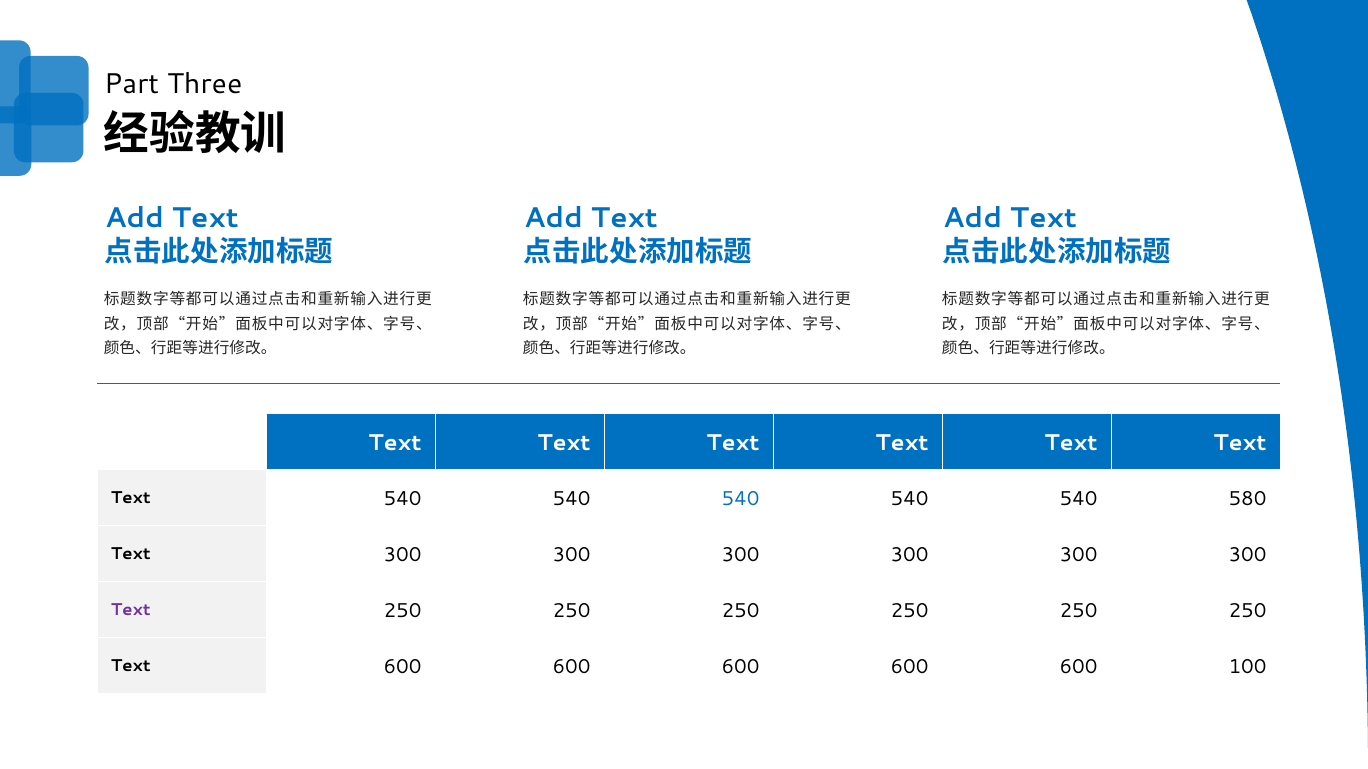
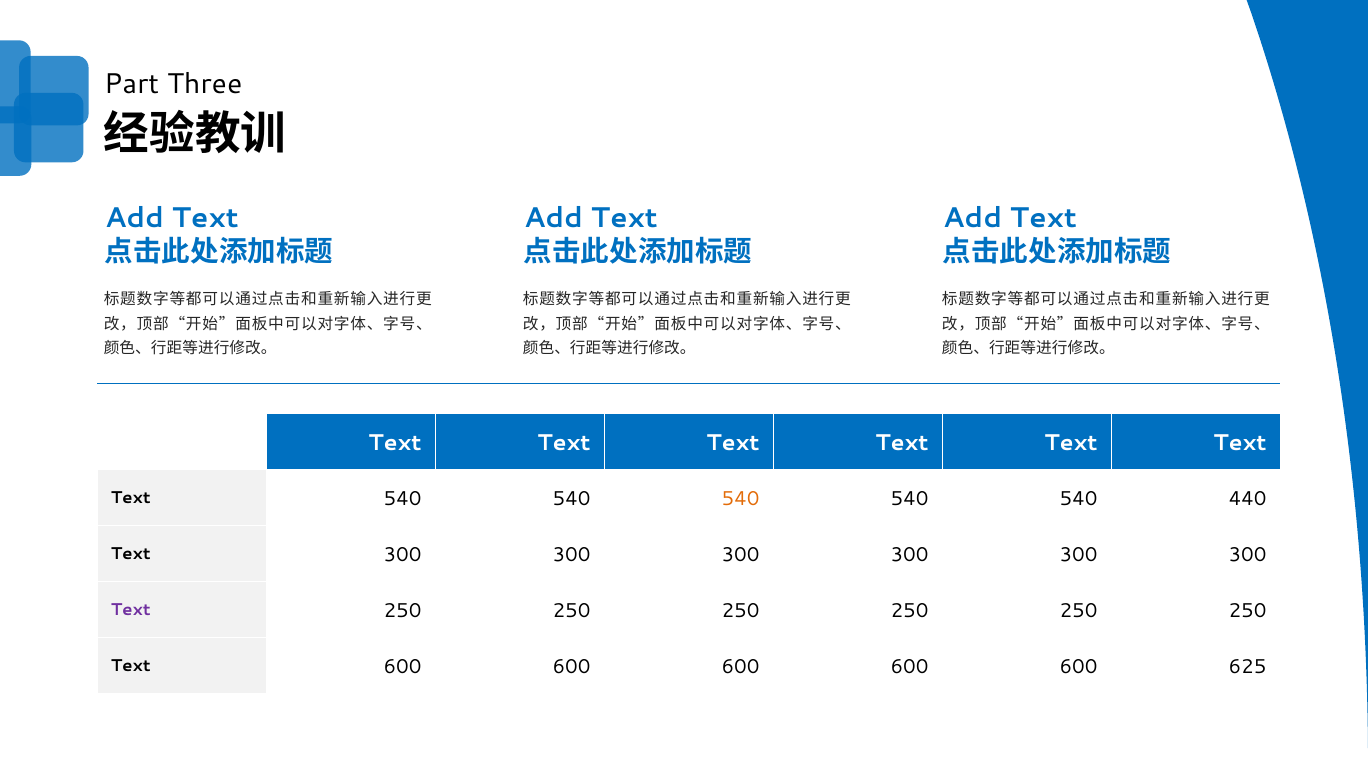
540 at (741, 499) colour: blue -> orange
580: 580 -> 440
100: 100 -> 625
